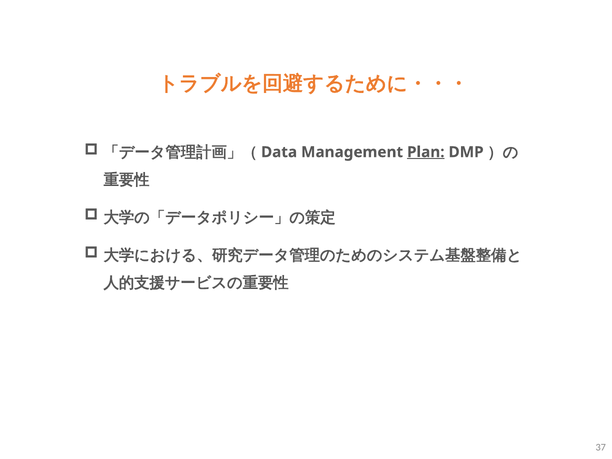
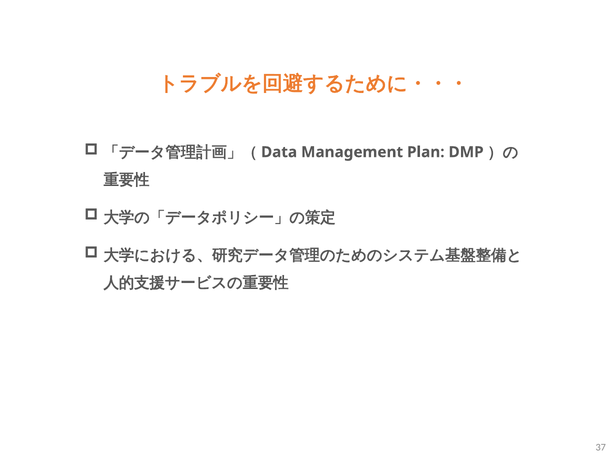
Plan underline: present -> none
